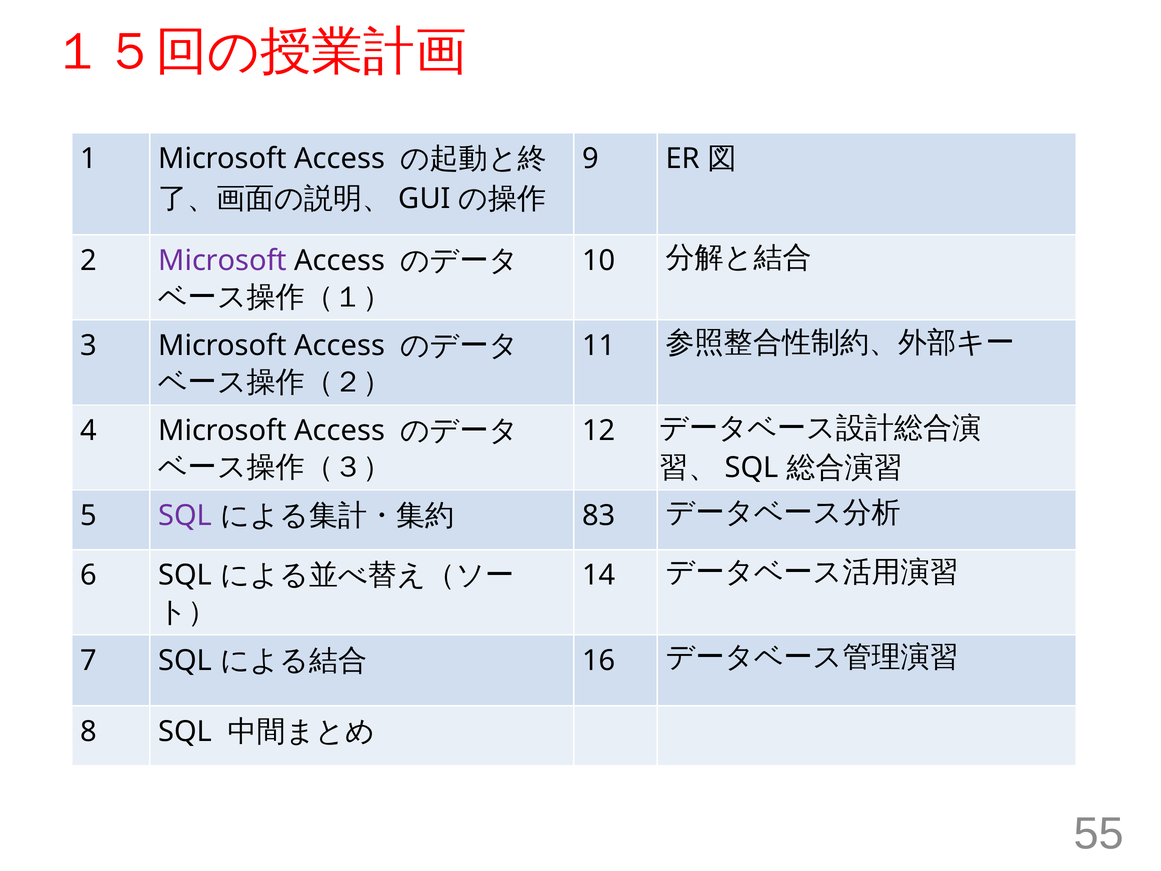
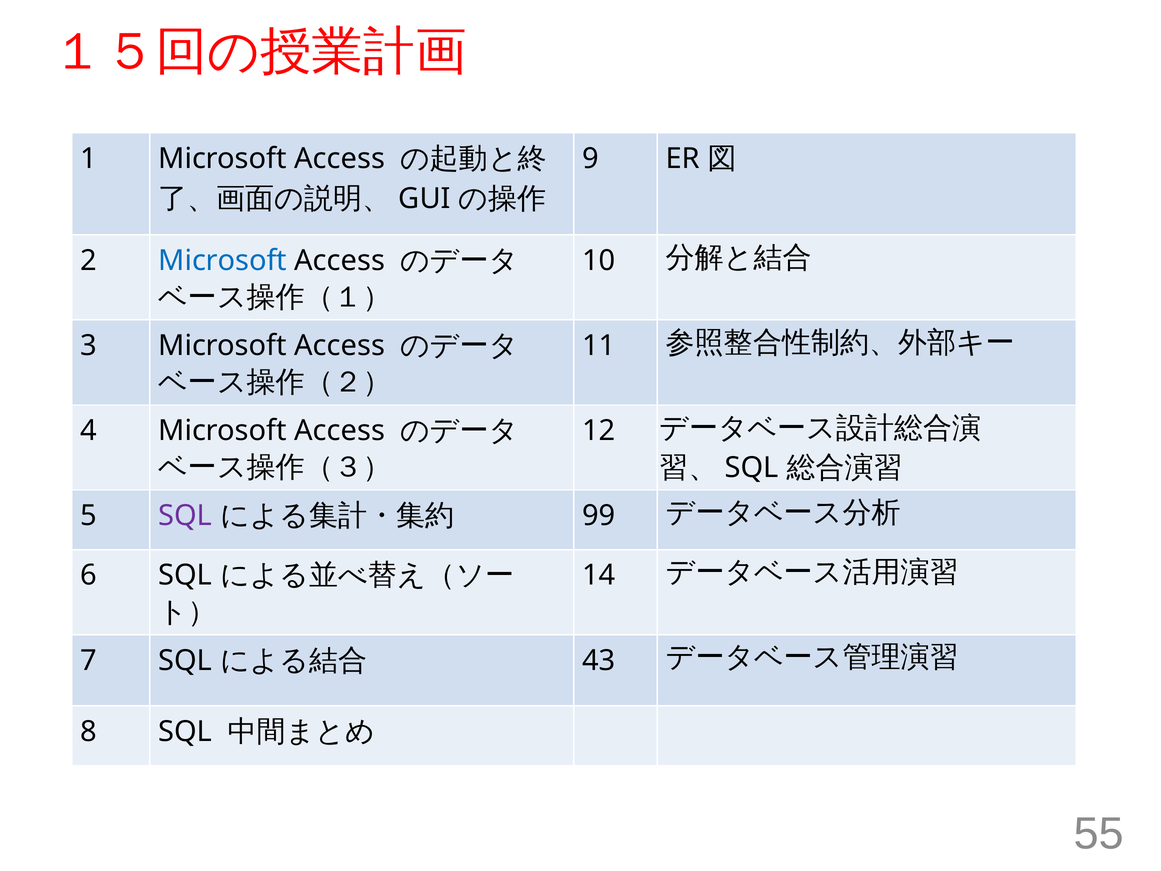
Microsoft at (223, 261) colour: purple -> blue
83: 83 -> 99
16: 16 -> 43
